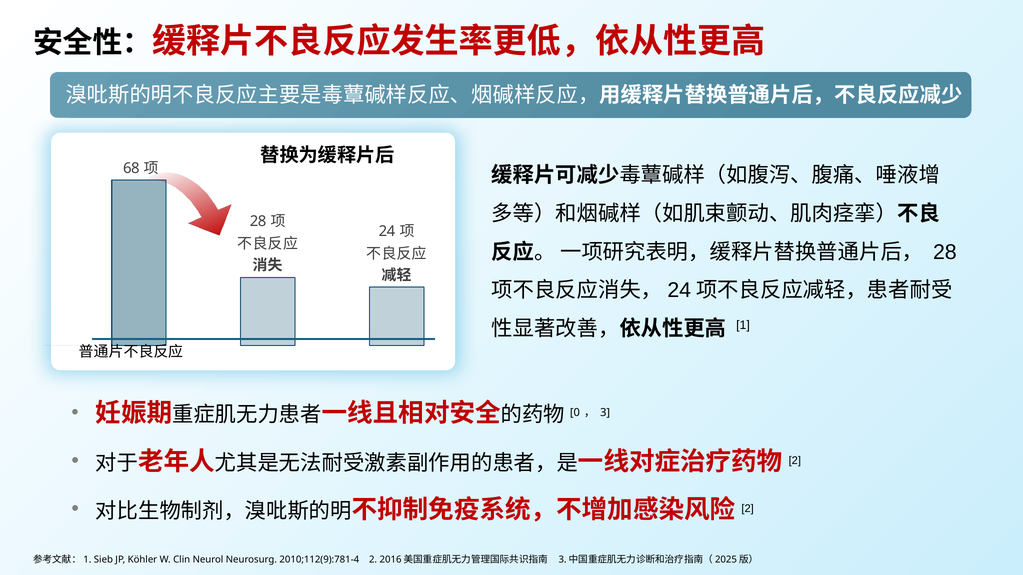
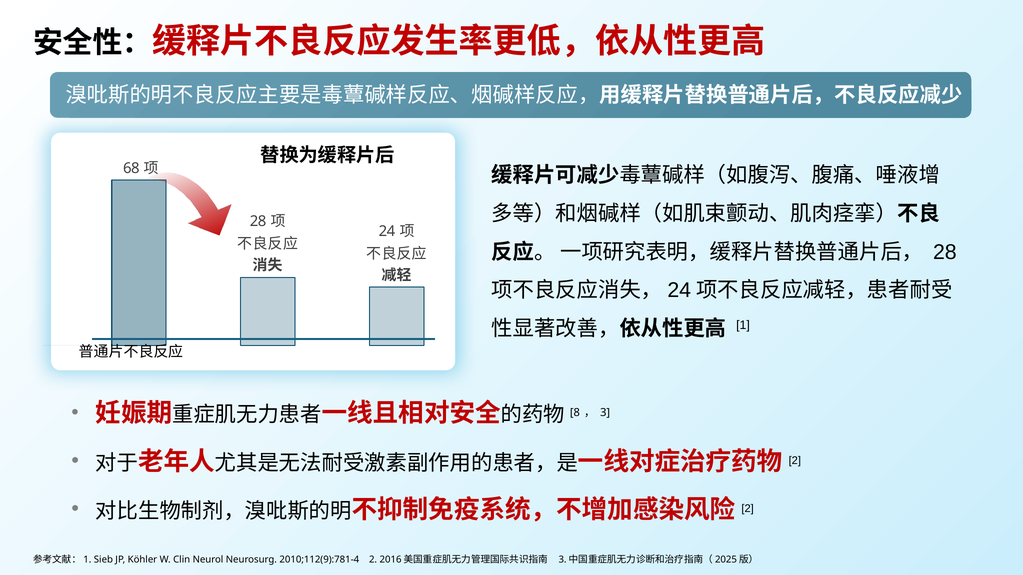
0: 0 -> 8
